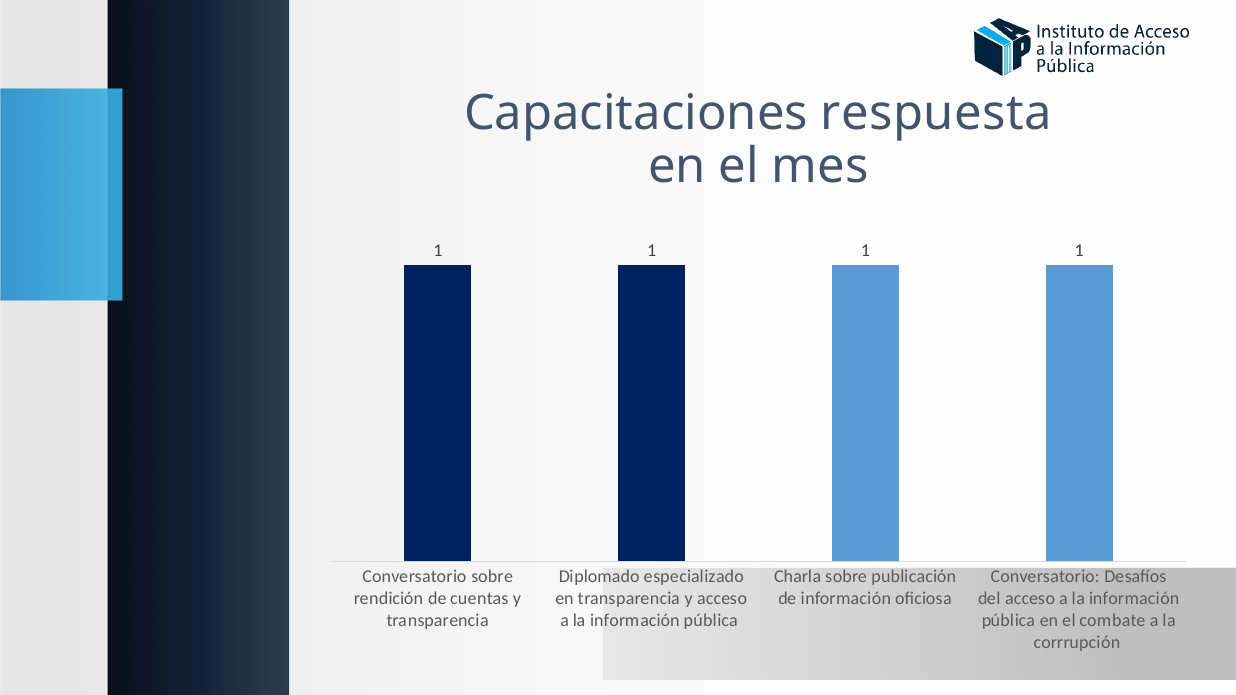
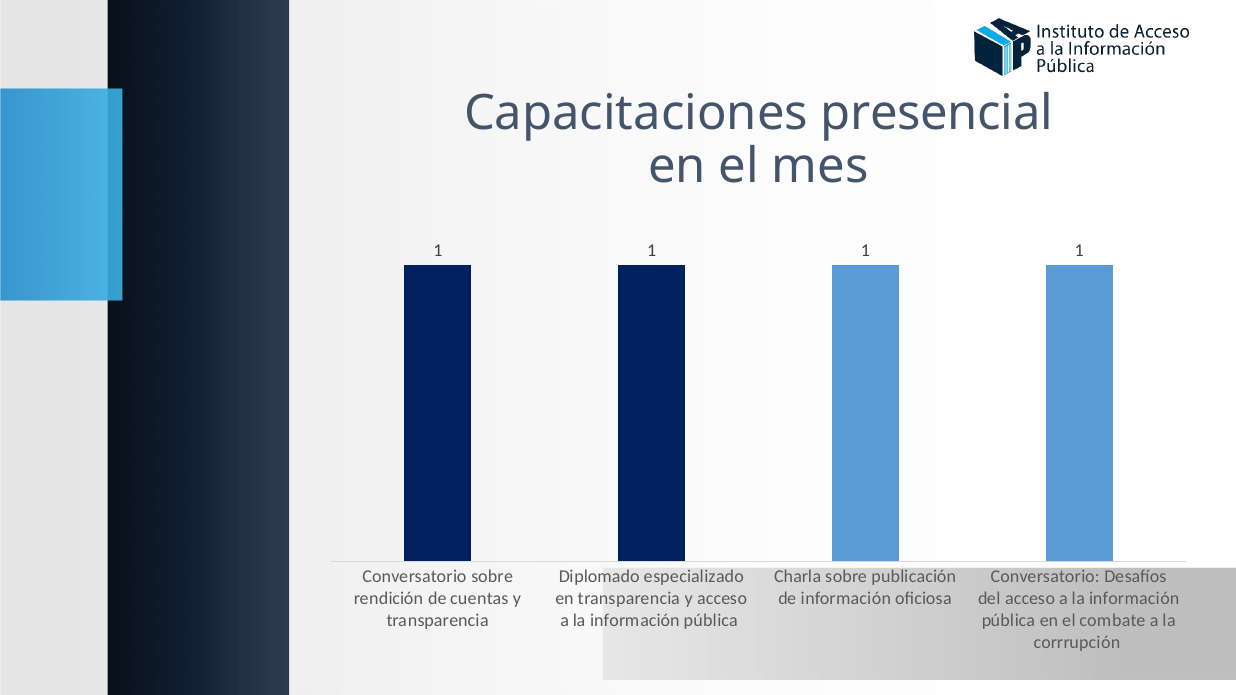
respuesta: respuesta -> presencial
